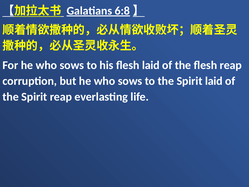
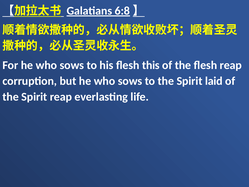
flesh laid: laid -> this
